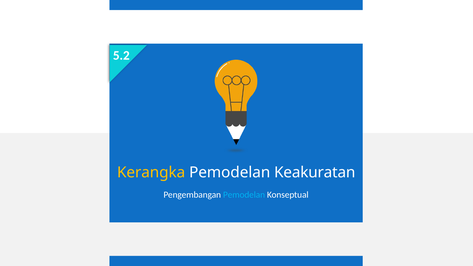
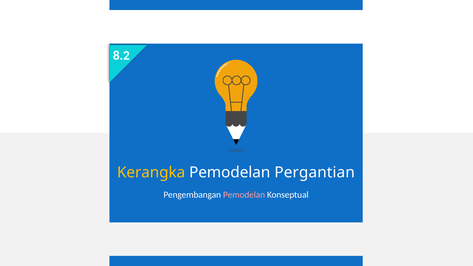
5.2: 5.2 -> 8.2
Keakuratan: Keakuratan -> Pergantian
Pemodelan at (244, 195) colour: light blue -> pink
